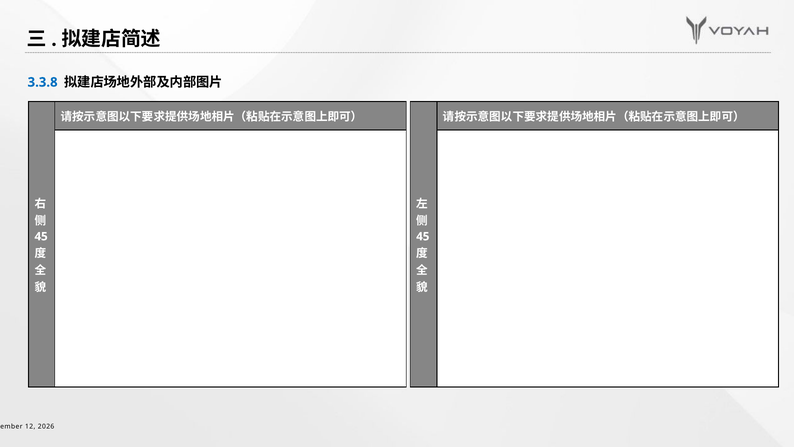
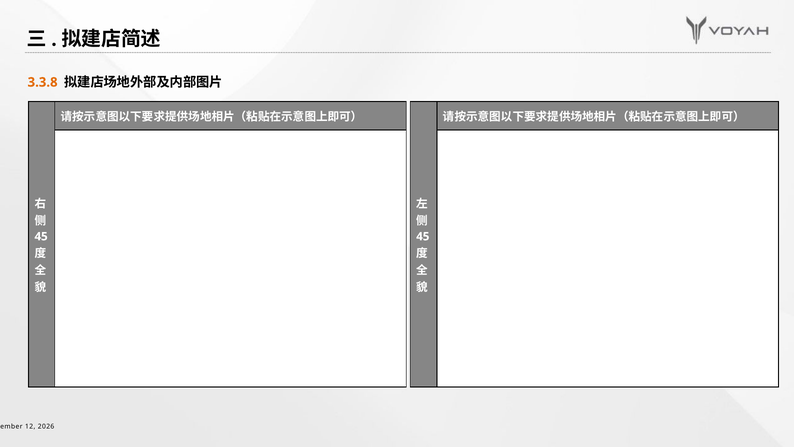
3.3.8 colour: blue -> orange
